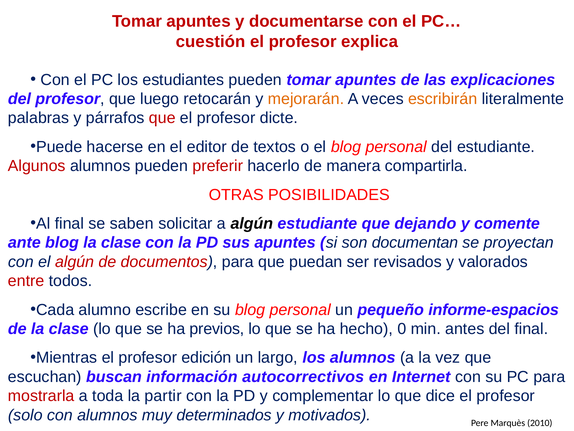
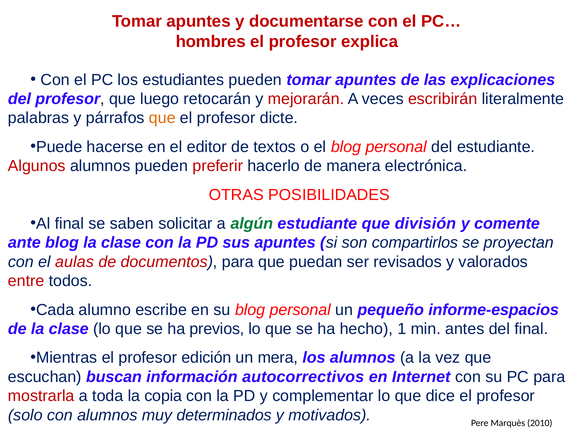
cuestión: cuestión -> hombres
mejorarán colour: orange -> red
escribirán colour: orange -> red
que at (162, 118) colour: red -> orange
compartirla: compartirla -> electrónica
algún at (252, 223) colour: black -> green
dejando: dejando -> división
documentan: documentan -> compartirlos
el algún: algún -> aulas
0: 0 -> 1
largo: largo -> mera
partir: partir -> copia
